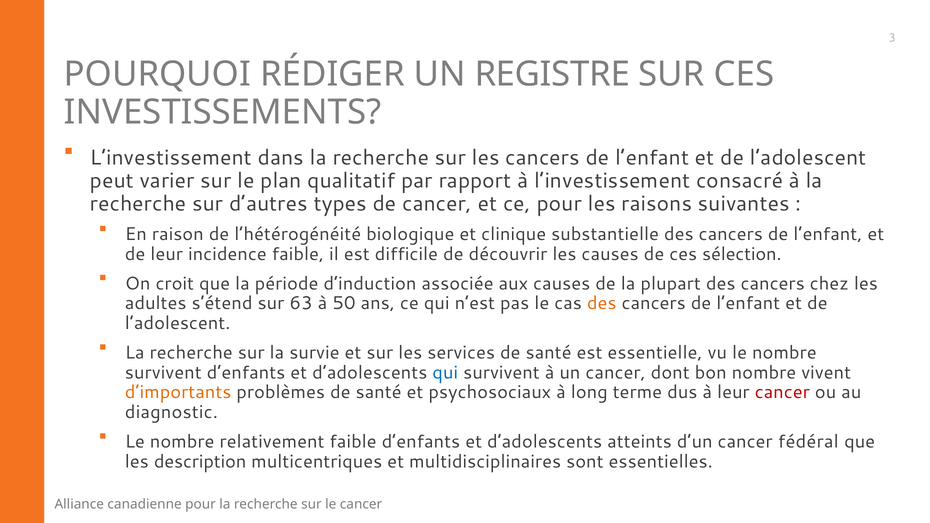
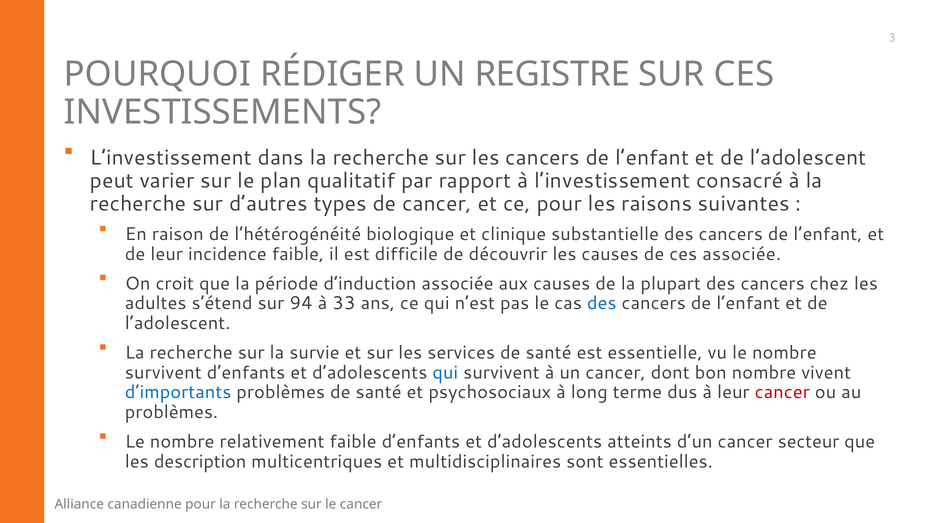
ces sélection: sélection -> associée
63: 63 -> 94
50: 50 -> 33
des at (602, 303) colour: orange -> blue
d’importants colour: orange -> blue
diagnostic at (171, 412): diagnostic -> problèmes
fédéral: fédéral -> secteur
